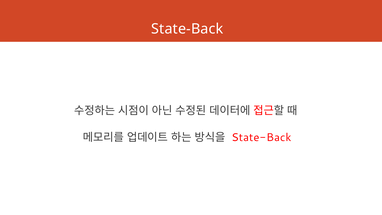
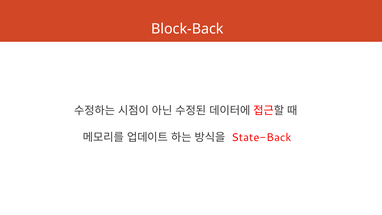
State-Back at (187, 29): State-Back -> Block-Back
